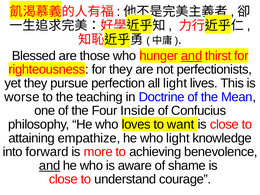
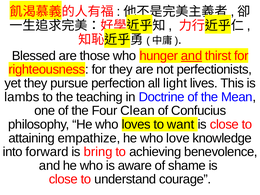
worse: worse -> lambs
Inside: Inside -> Clean
who light: light -> love
more: more -> bring
and at (50, 166) underline: present -> none
